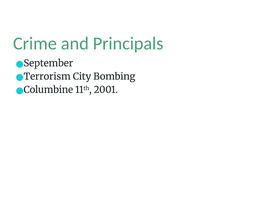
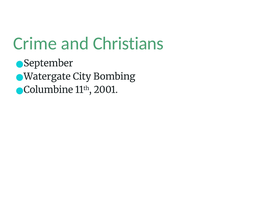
Principals: Principals -> Christians
Terrorism: Terrorism -> Watergate
